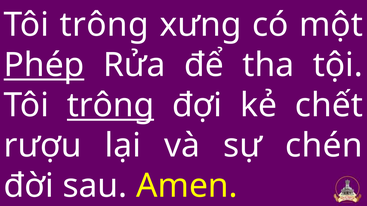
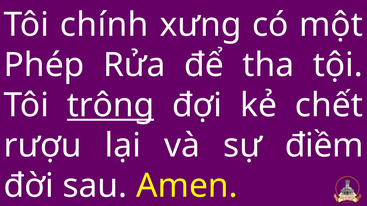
trông at (104, 25): trông -> chính
Phép underline: present -> none
chén: chén -> điềm
